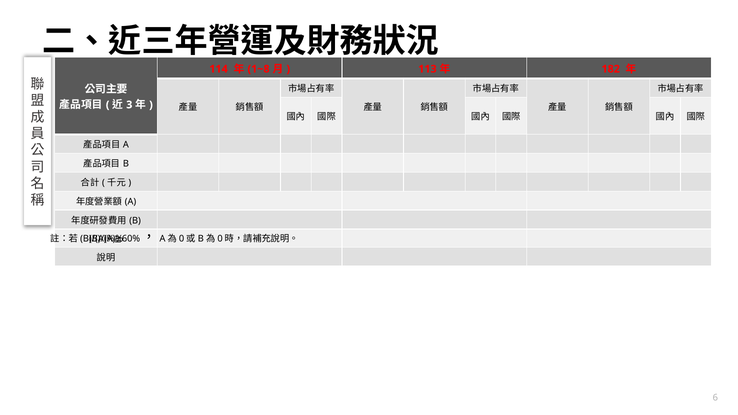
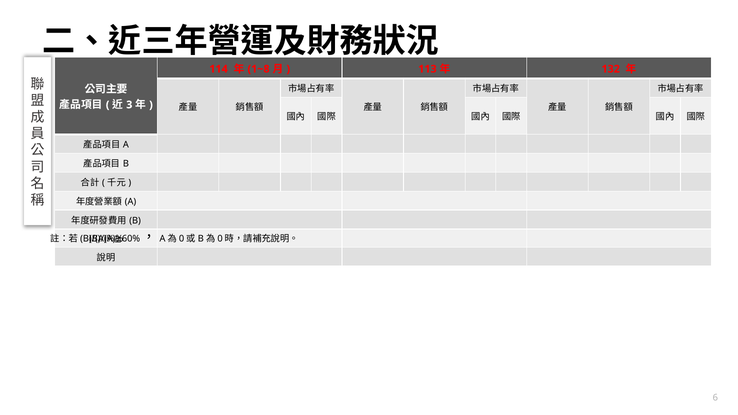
182: 182 -> 132
